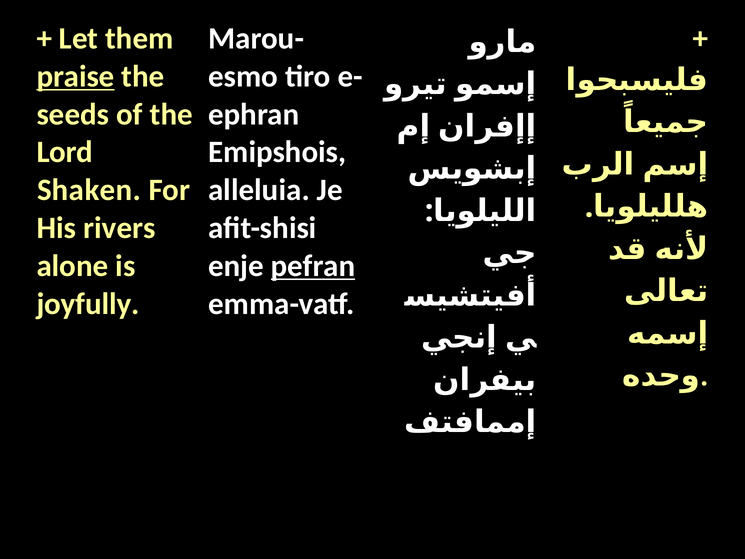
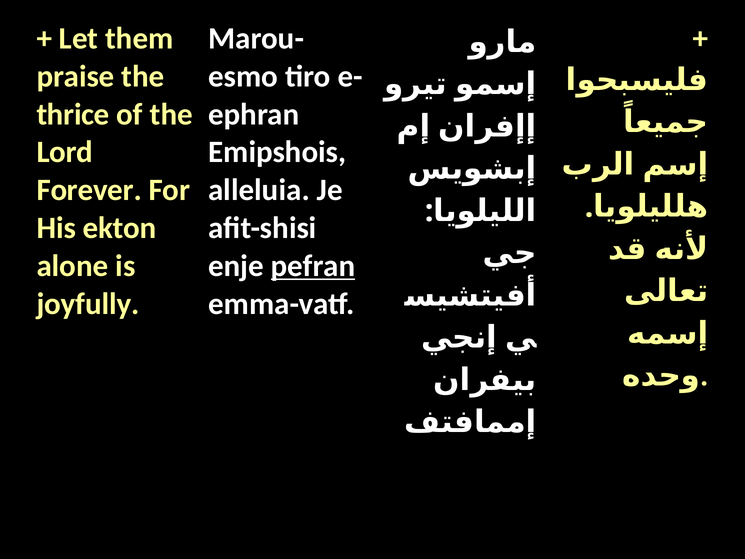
praise underline: present -> none
seeds: seeds -> thrice
Shaken: Shaken -> Forever
rivers: rivers -> ekton
